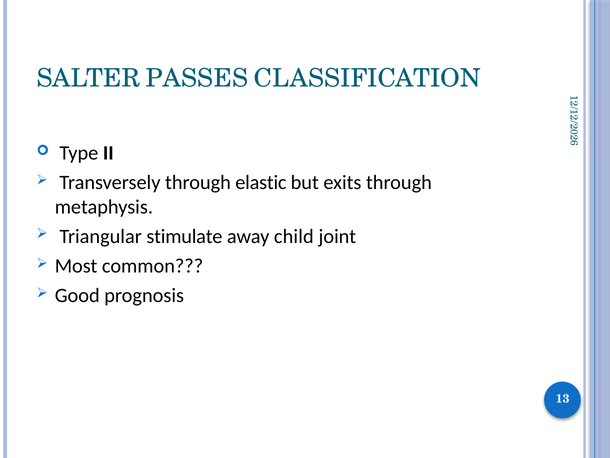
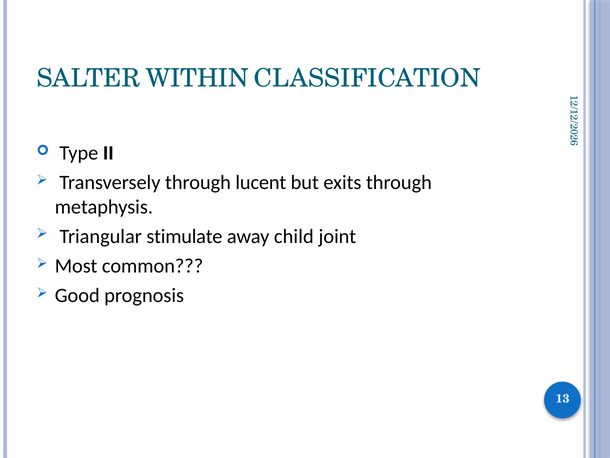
PASSES: PASSES -> WITHIN
elastic: elastic -> lucent
